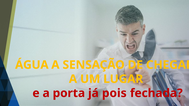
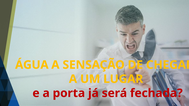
pois: pois -> será
